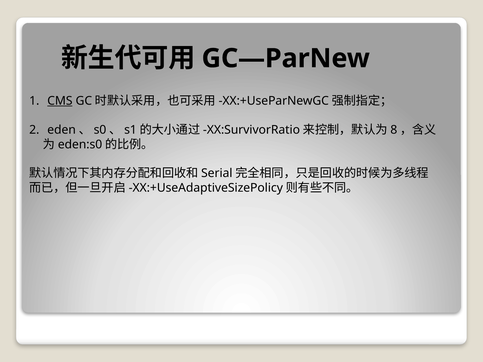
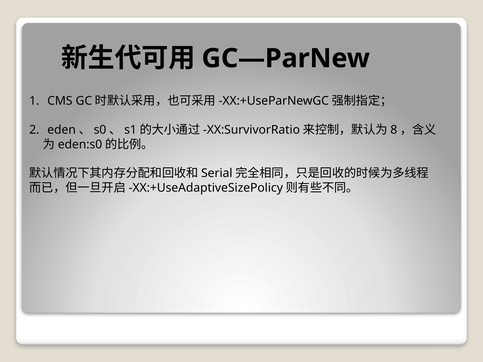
CMS underline: present -> none
